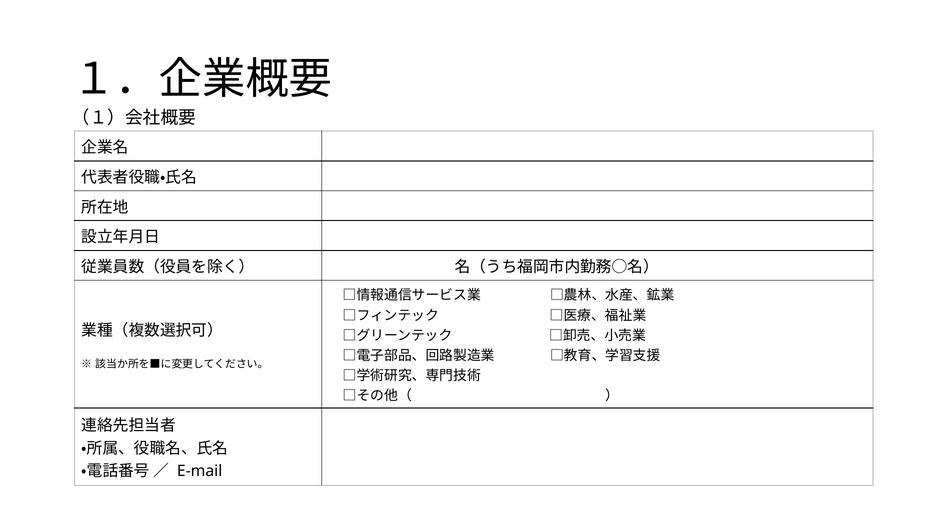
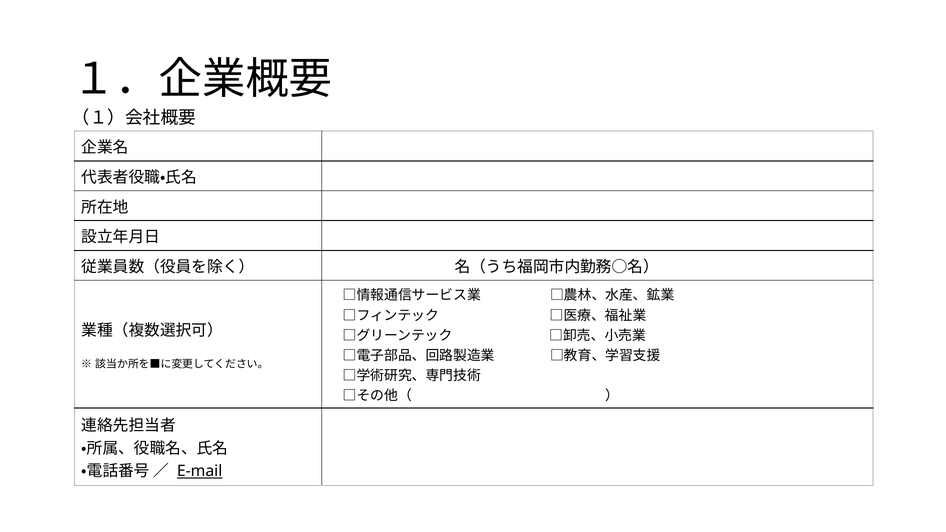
E-mail underline: none -> present
